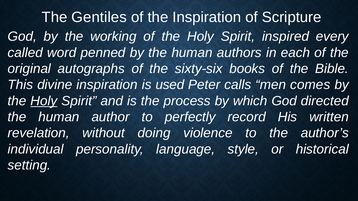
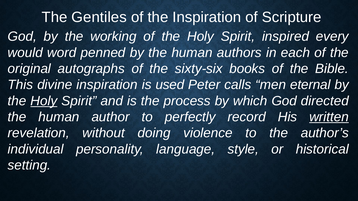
called: called -> would
comes: comes -> eternal
written underline: none -> present
